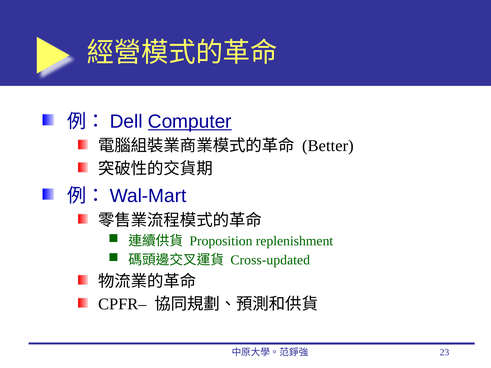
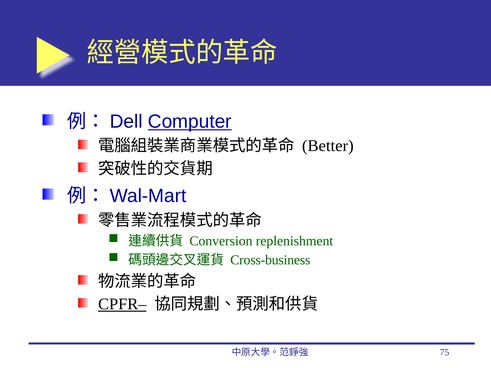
Proposition: Proposition -> Conversion
Cross-updated: Cross-updated -> Cross-business
CPFR– underline: none -> present
23: 23 -> 75
